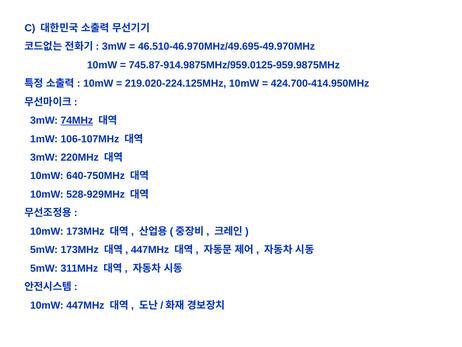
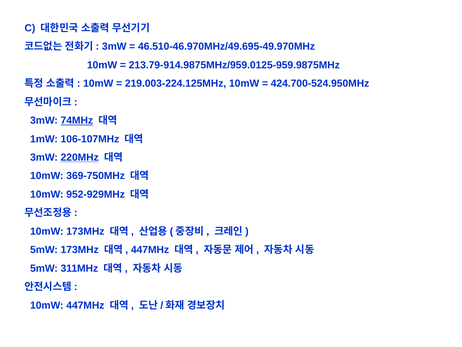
745.87-914.9875MHz/959.0125-959.9875MHz: 745.87-914.9875MHz/959.0125-959.9875MHz -> 213.79-914.9875MHz/959.0125-959.9875MHz
219.020-224.125MHz: 219.020-224.125MHz -> 219.003-224.125MHz
424.700-414.950MHz: 424.700-414.950MHz -> 424.700-524.950MHz
220MHz underline: none -> present
640-750MHz: 640-750MHz -> 369-750MHz
528-929MHz: 528-929MHz -> 952-929MHz
